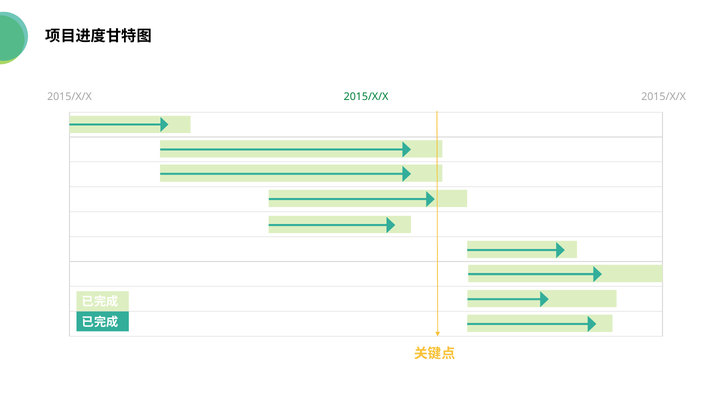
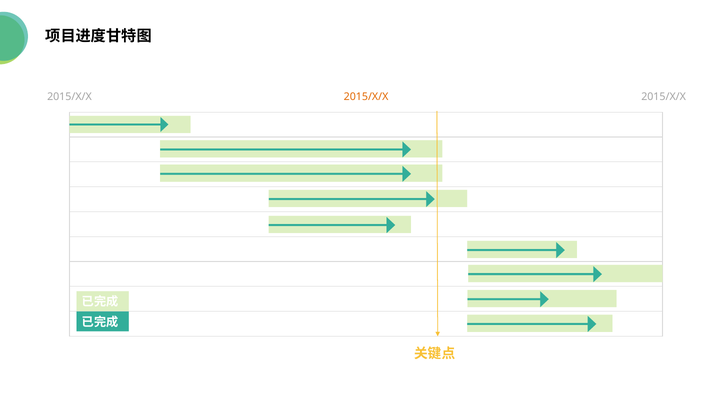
2015/X/X at (366, 97) colour: green -> orange
